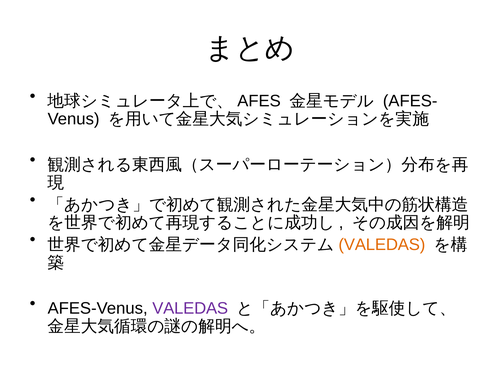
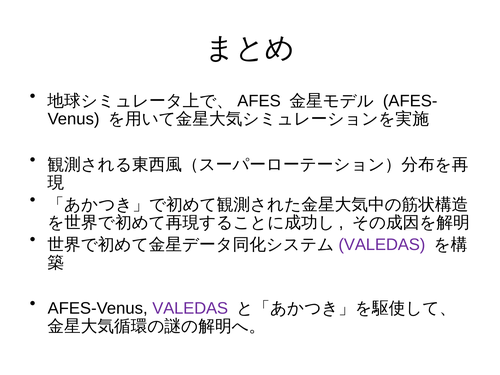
VALEDAS at (382, 245) colour: orange -> purple
